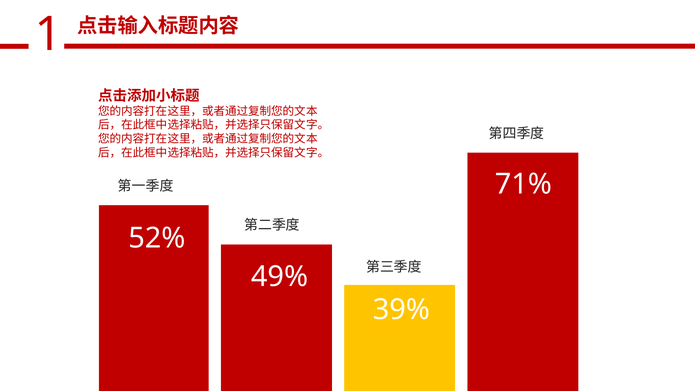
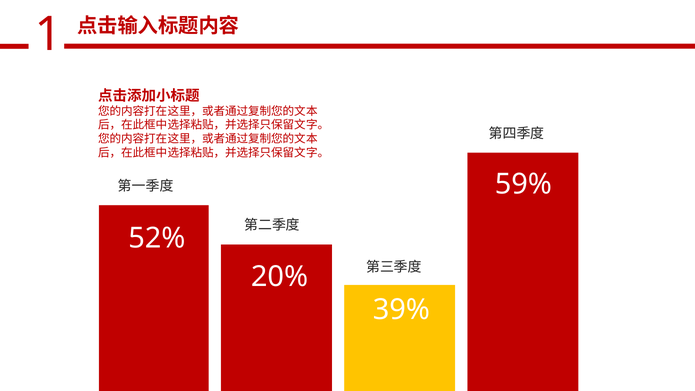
71%: 71% -> 59%
49%: 49% -> 20%
